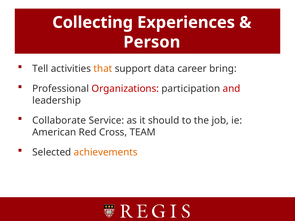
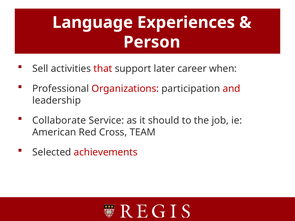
Collecting: Collecting -> Language
Tell: Tell -> Sell
that colour: orange -> red
data: data -> later
bring: bring -> when
achievements colour: orange -> red
